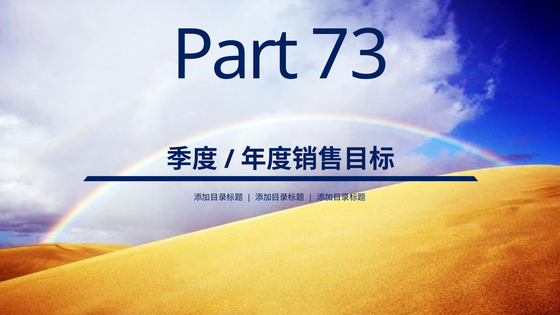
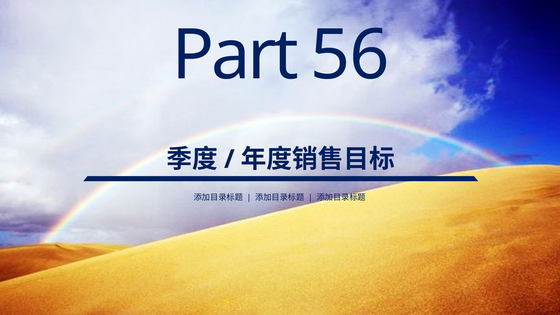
73: 73 -> 56
